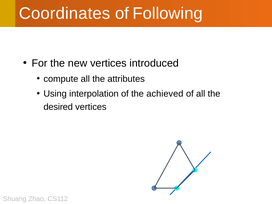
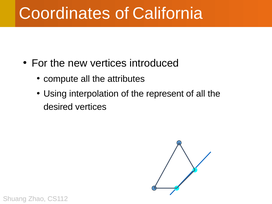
Following: Following -> California
achieved: achieved -> represent
